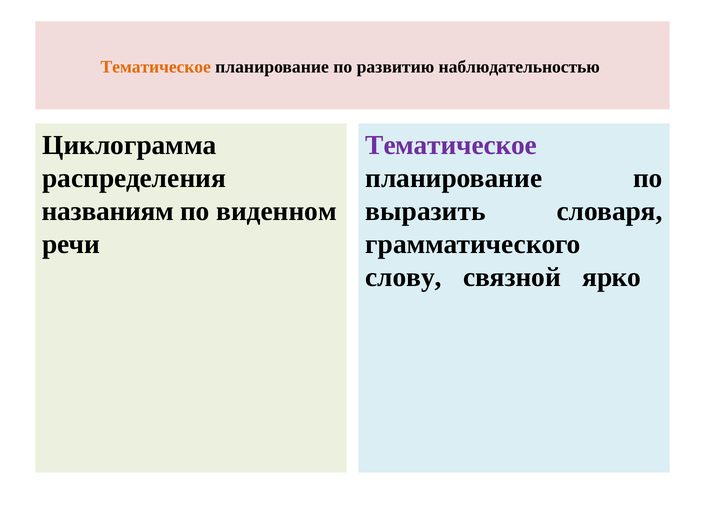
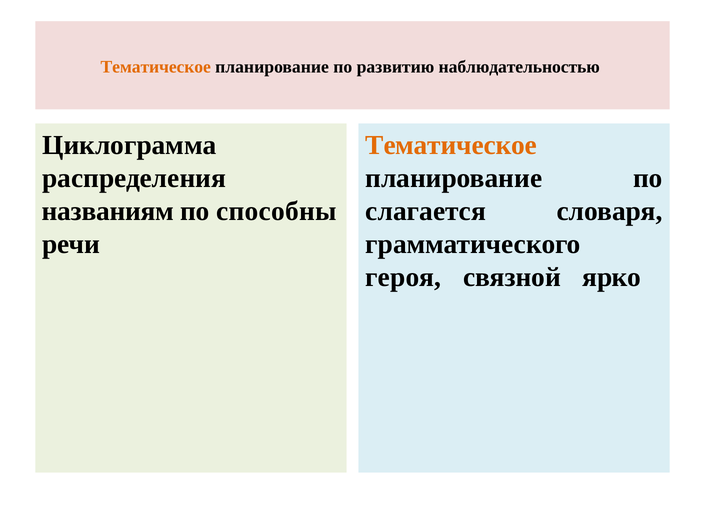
Тематическое at (451, 145) colour: purple -> orange
виденном: виденном -> способны
выразить: выразить -> слагается
слову: слову -> героя
